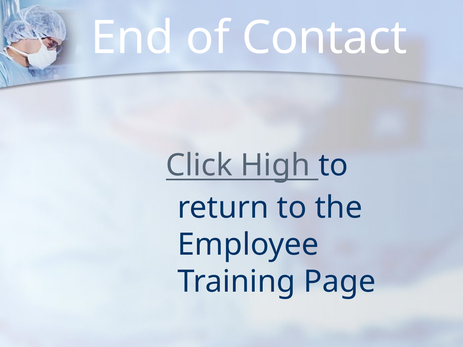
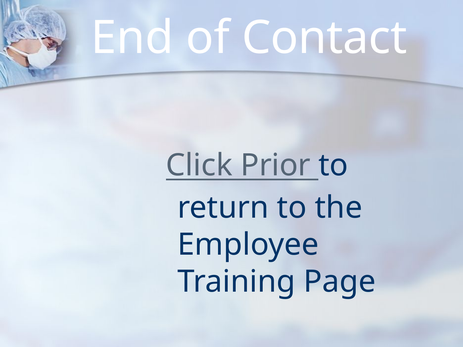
High: High -> Prior
